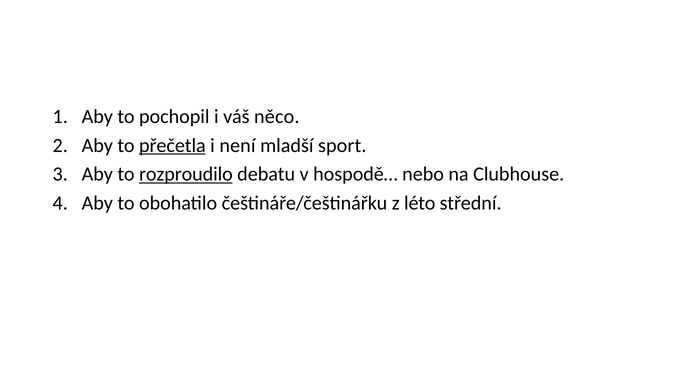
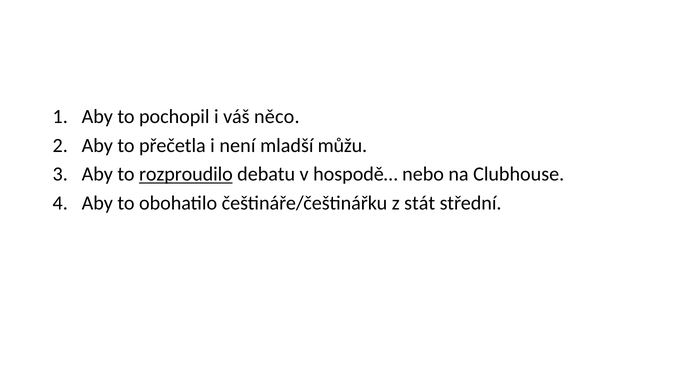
přečetla underline: present -> none
sport: sport -> můžu
léto: léto -> stát
